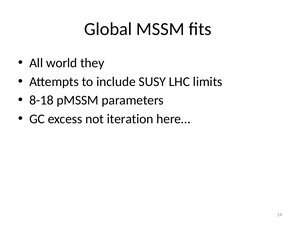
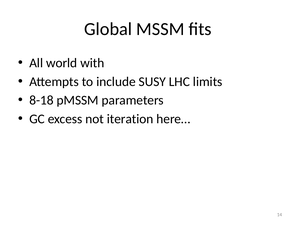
they: they -> with
